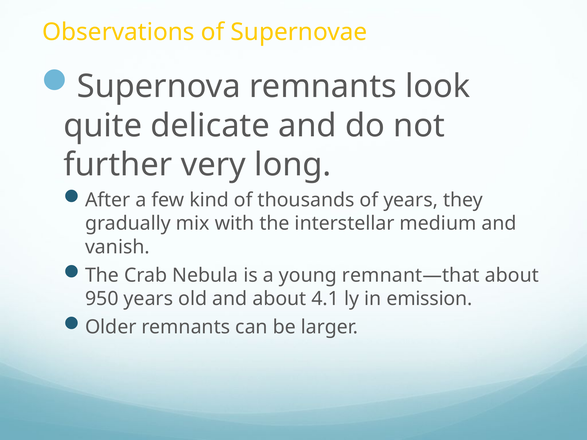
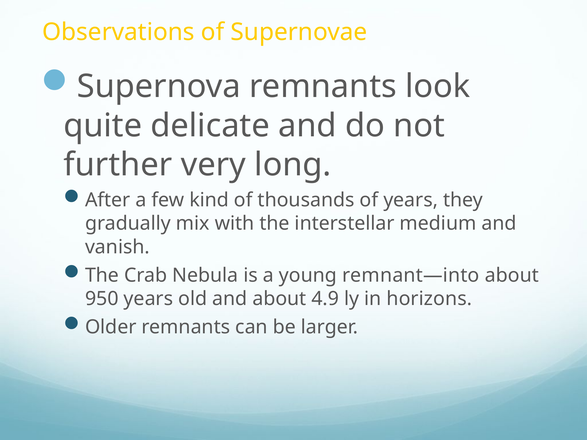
remnant—that: remnant—that -> remnant—into
4.1: 4.1 -> 4.9
emission: emission -> horizons
